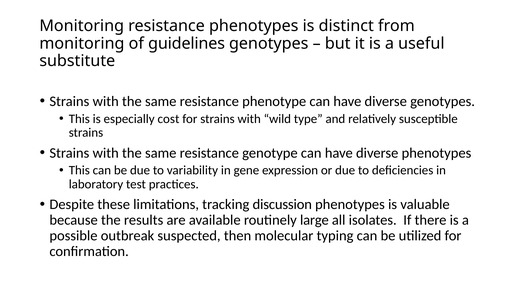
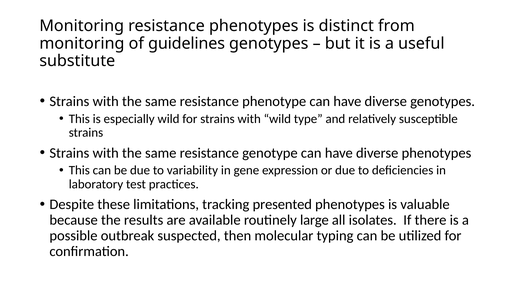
especially cost: cost -> wild
discussion: discussion -> presented
